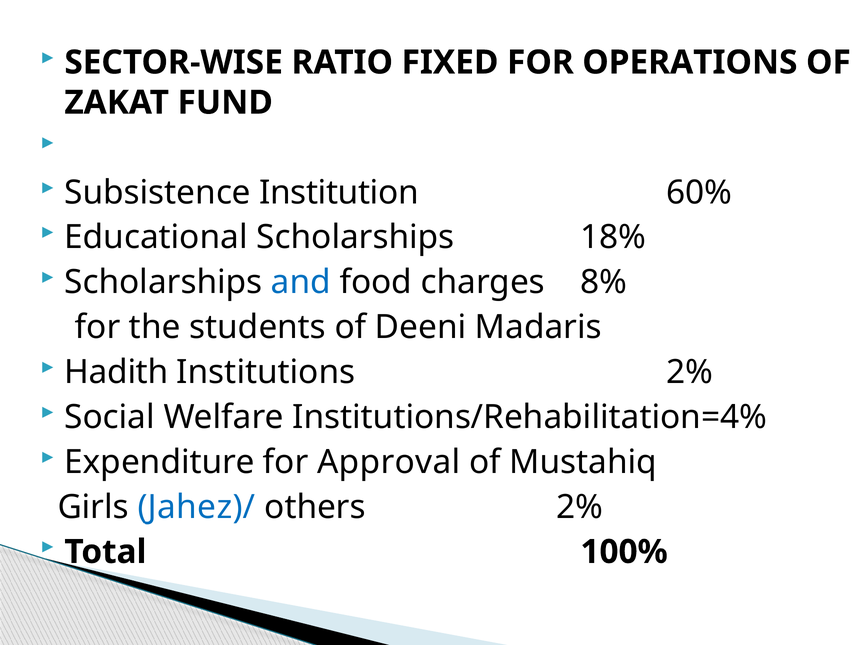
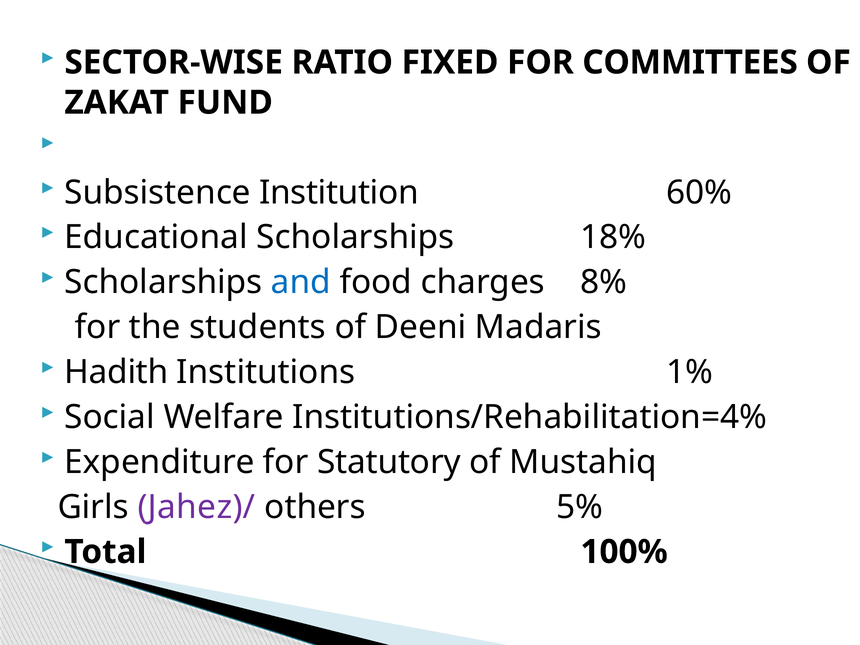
OPERATIONS: OPERATIONS -> COMMITTEES
Institutions 2%: 2% -> 1%
Approval: Approval -> Statutory
Jahez)/ colour: blue -> purple
others 2%: 2% -> 5%
